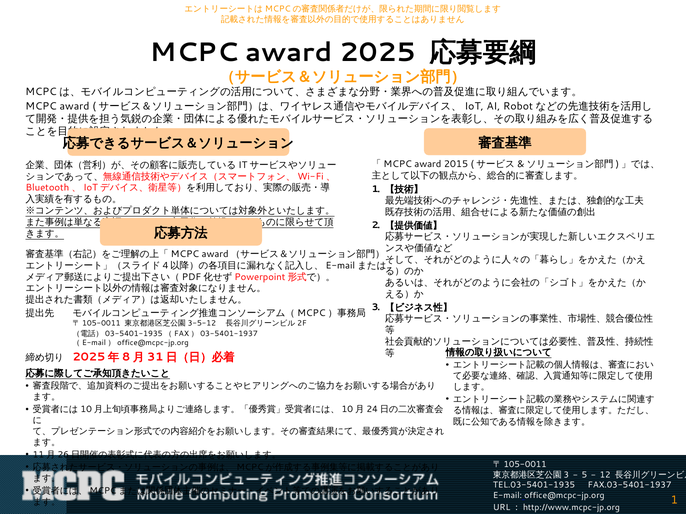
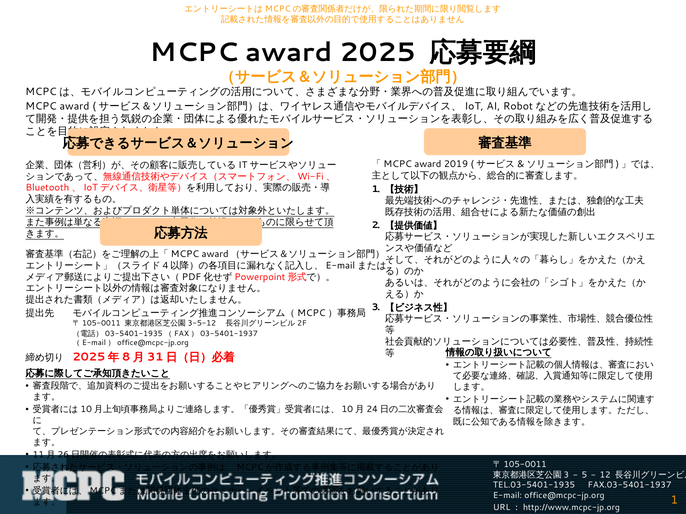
2015: 2015 -> 2019
